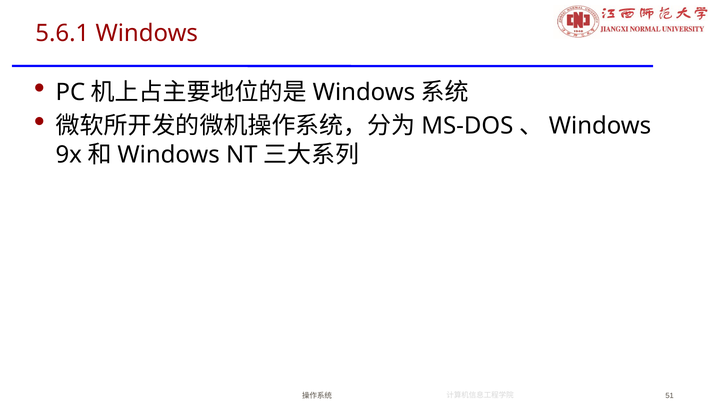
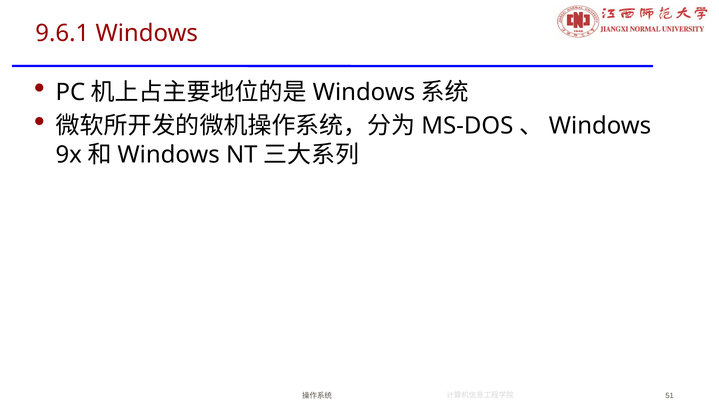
5.6.1: 5.6.1 -> 9.6.1
